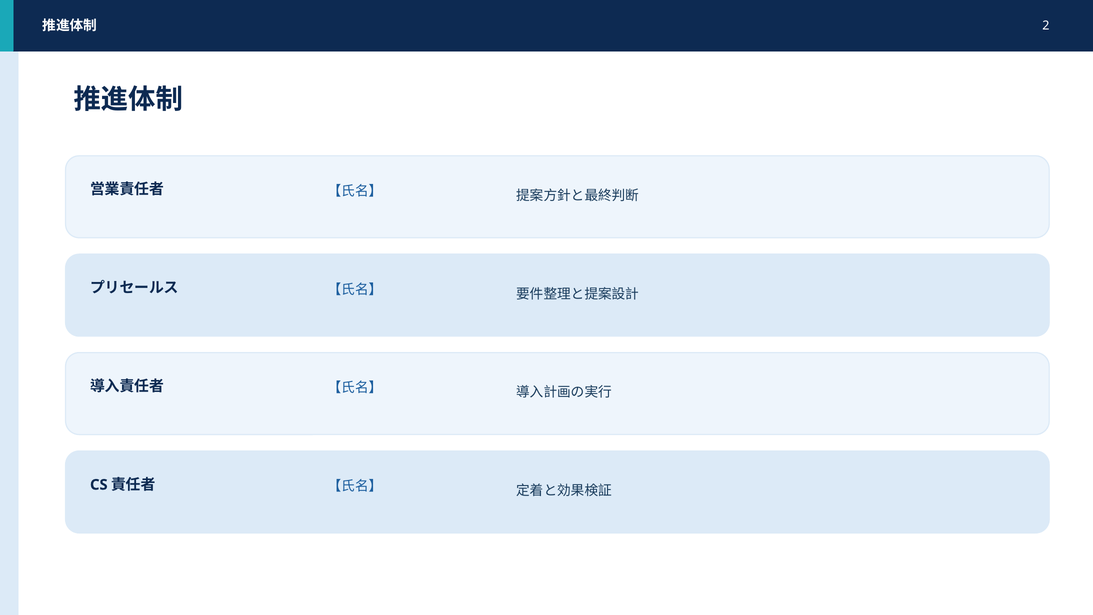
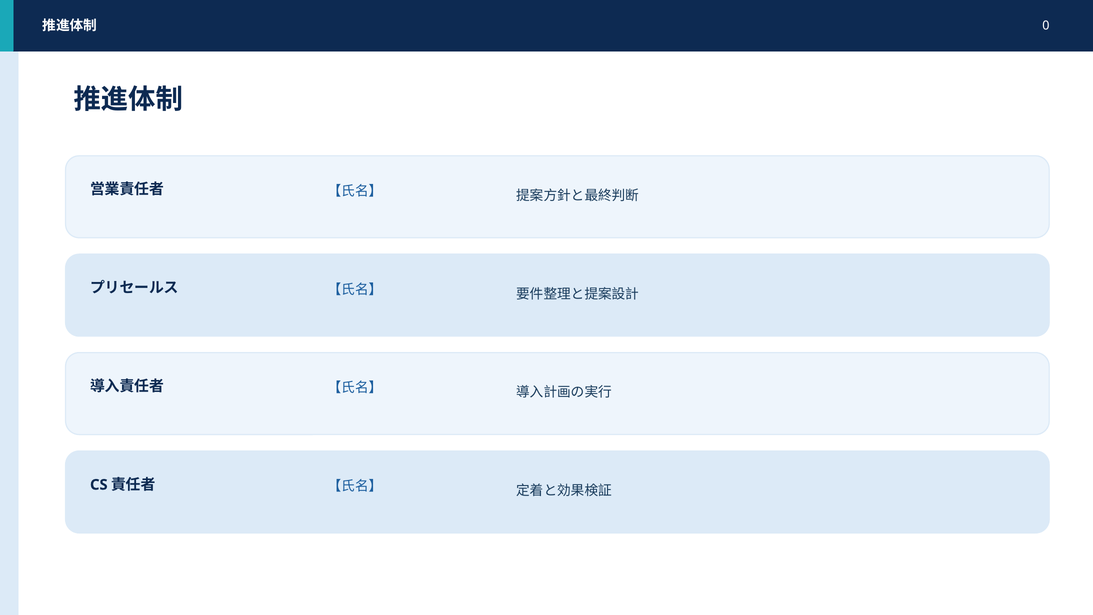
2: 2 -> 0
